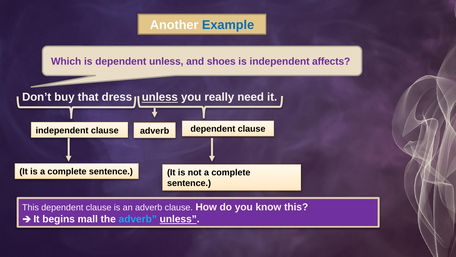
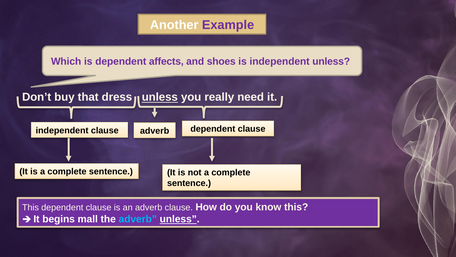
Example colour: blue -> purple
dependent unless: unless -> affects
independent affects: affects -> unless
